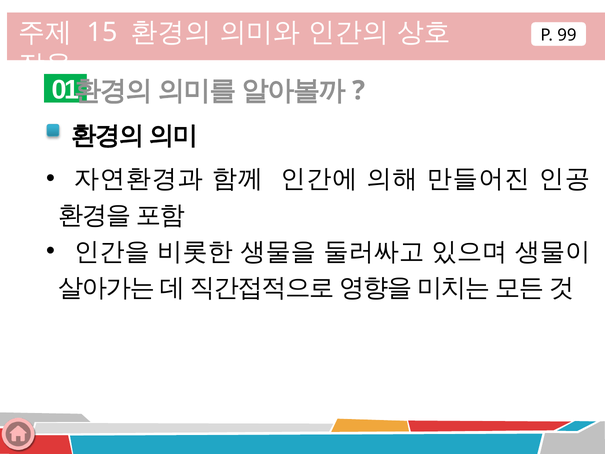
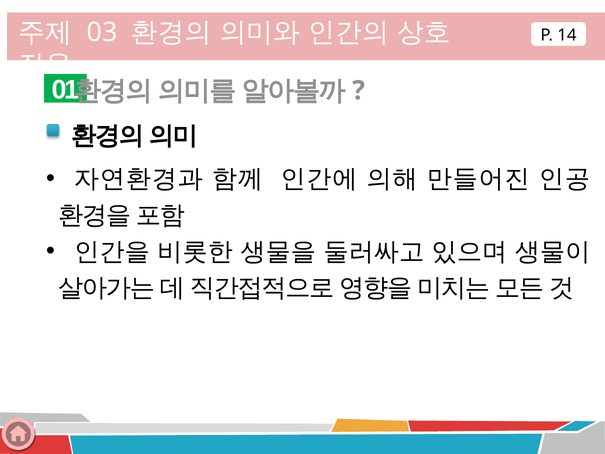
15: 15 -> 03
99: 99 -> 14
